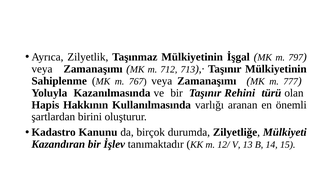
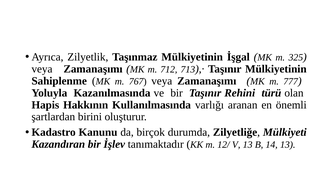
797: 797 -> 325
14 15: 15 -> 13
